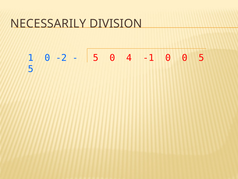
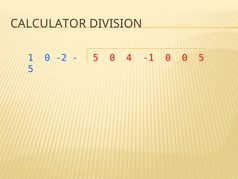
NECESSARILY: NECESSARILY -> CALCULATOR
